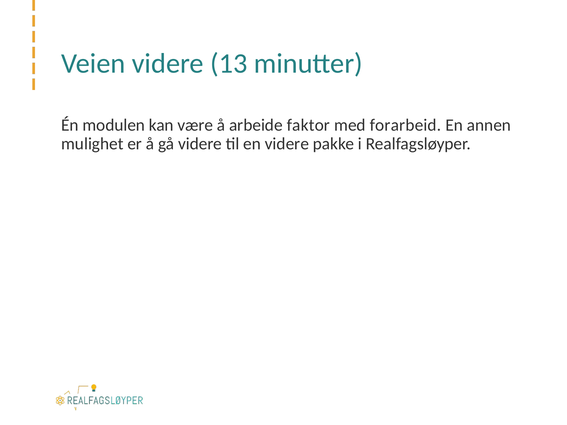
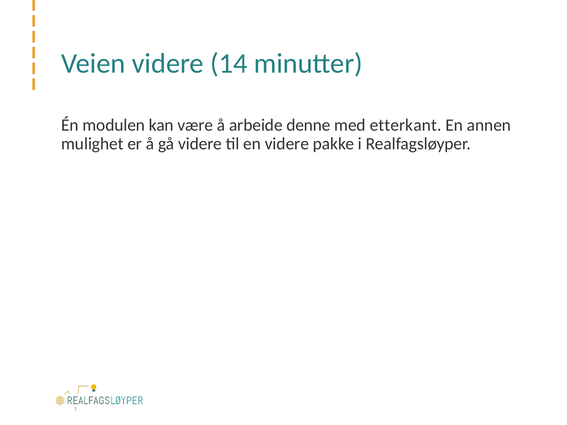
13: 13 -> 14
faktor: faktor -> denne
forarbeid: forarbeid -> etterkant
